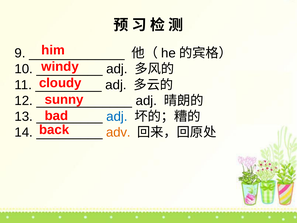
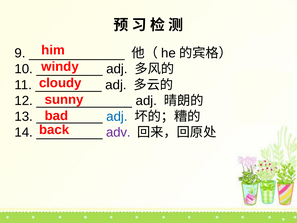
adv colour: orange -> purple
